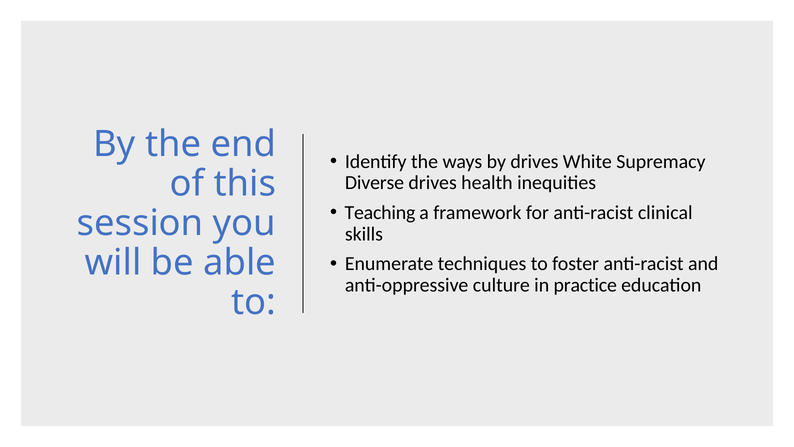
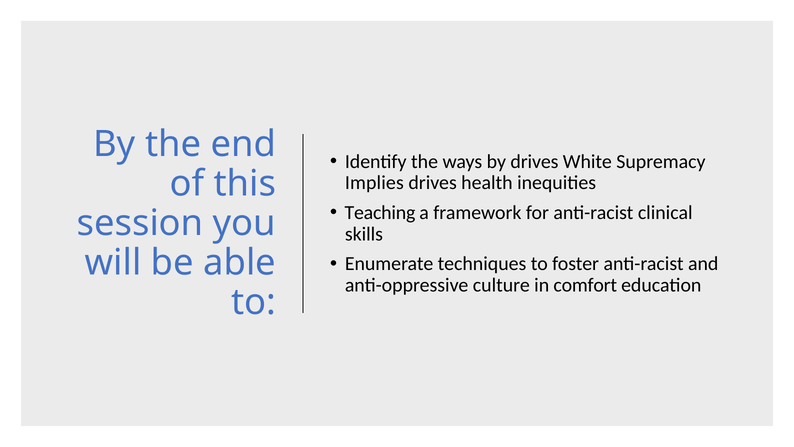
Diverse: Diverse -> Implies
practice: practice -> comfort
